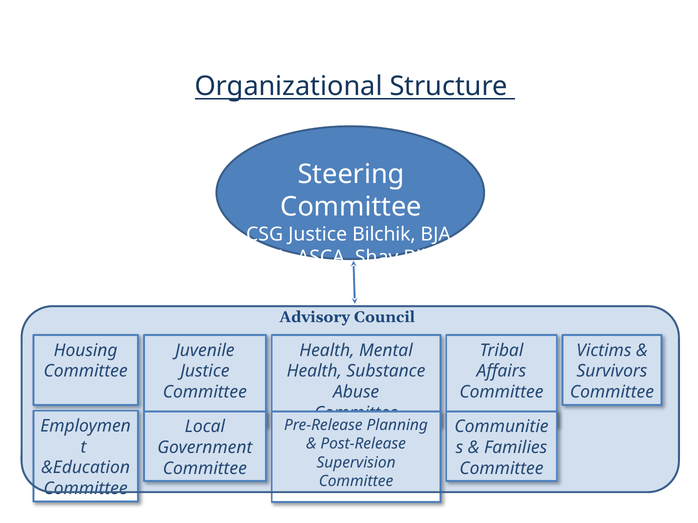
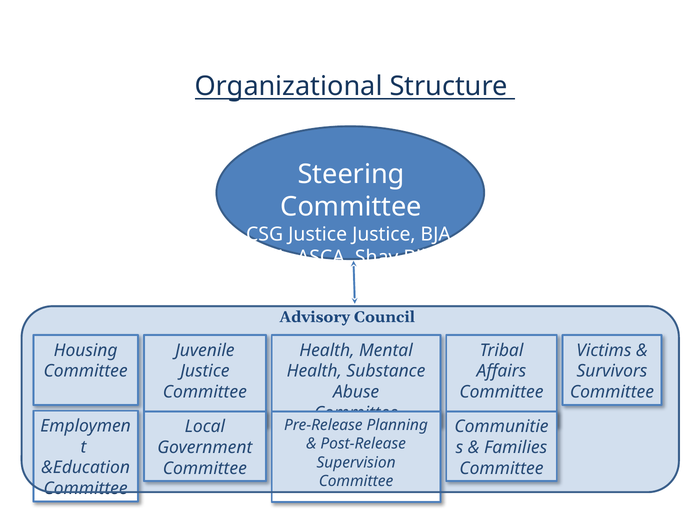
Justice Bilchik: Bilchik -> Justice
